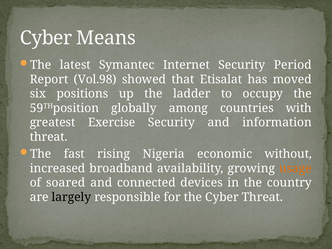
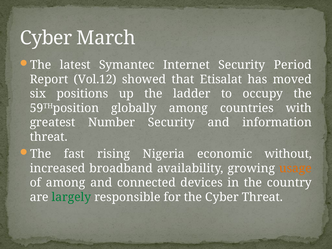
Means: Means -> March
Vol.98: Vol.98 -> Vol.12
Exercise: Exercise -> Number
of soared: soared -> among
largely colour: black -> green
